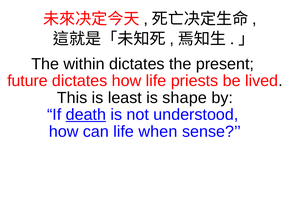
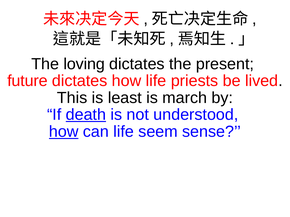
within: within -> loving
shape: shape -> march
how at (64, 132) underline: none -> present
when: when -> seem
